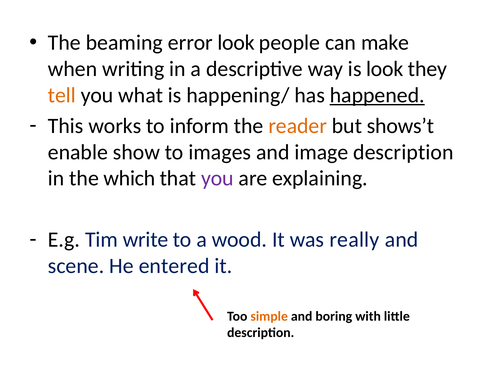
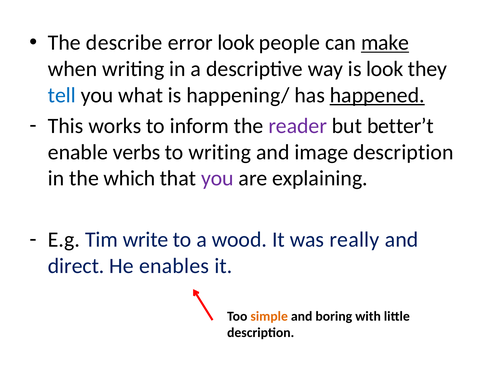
beaming: beaming -> describe
make underline: none -> present
tell colour: orange -> blue
reader colour: orange -> purple
shows’t: shows’t -> better’t
show: show -> verbs
to images: images -> writing
scene: scene -> direct
entered: entered -> enables
